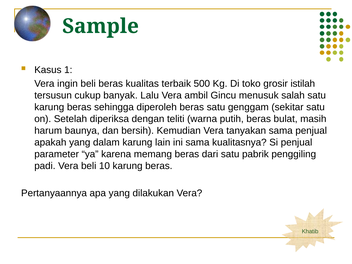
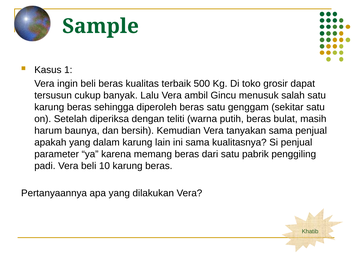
istilah: istilah -> dapat
